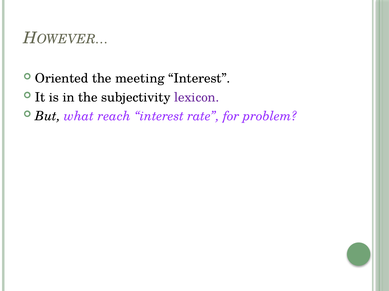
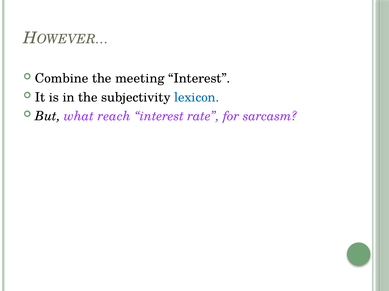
Oriented: Oriented -> Combine
lexicon colour: purple -> blue
problem: problem -> sarcasm
